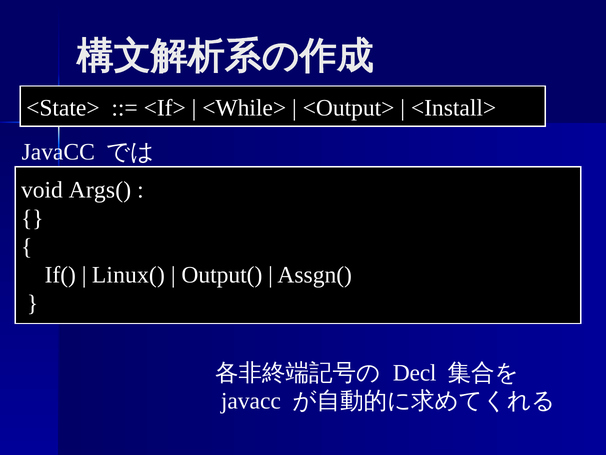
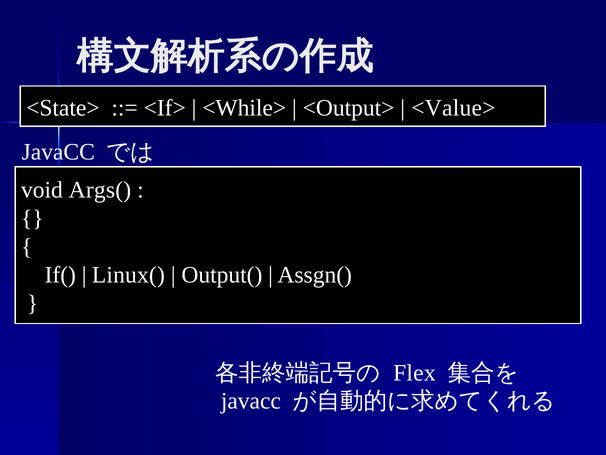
<Install>: <Install> -> <Value>
Decl: Decl -> Flex
